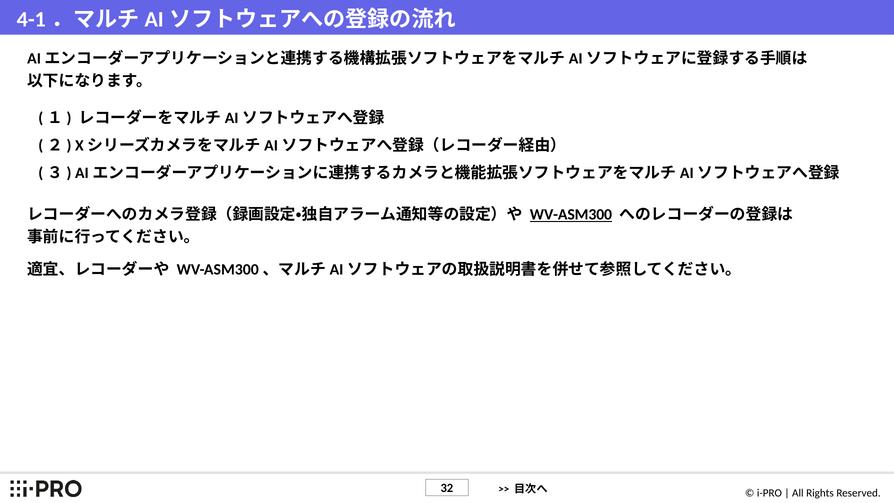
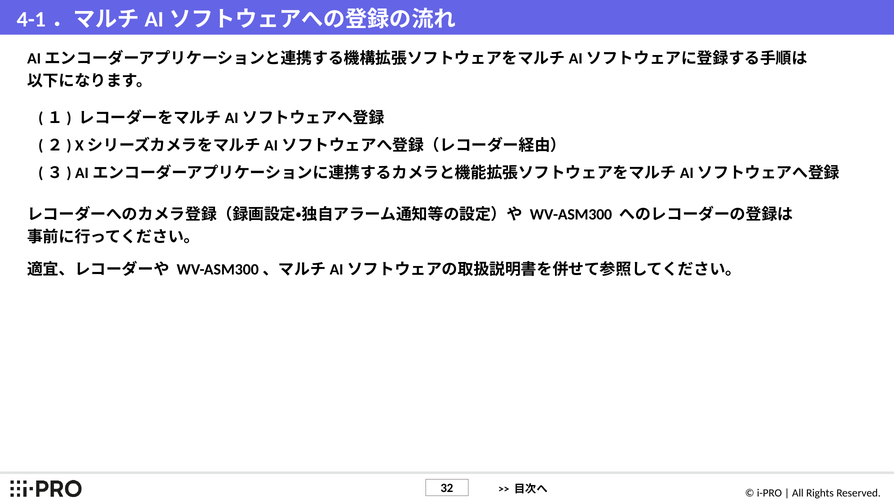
WV-ASM300 underline: present -> none
